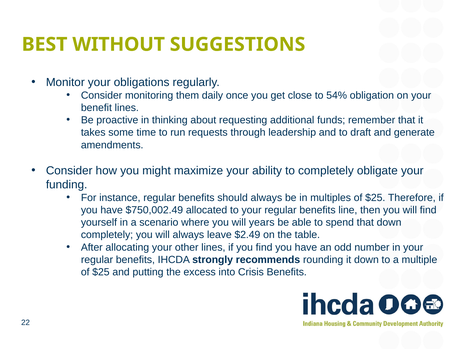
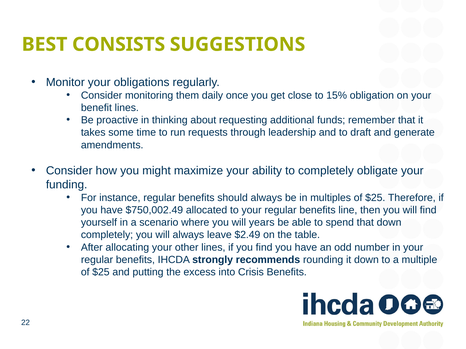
WITHOUT: WITHOUT -> CONSISTS
54%: 54% -> 15%
